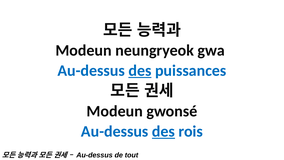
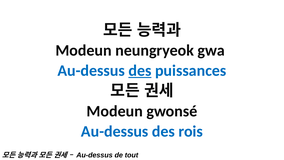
des at (163, 131) underline: present -> none
